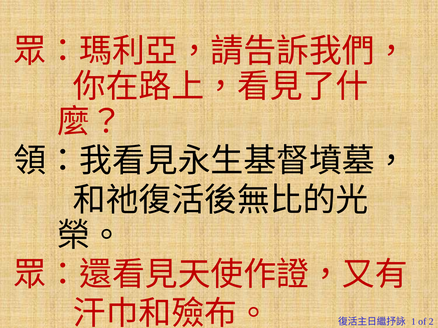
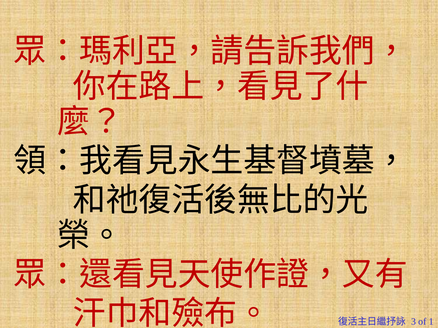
1: 1 -> 3
2: 2 -> 1
